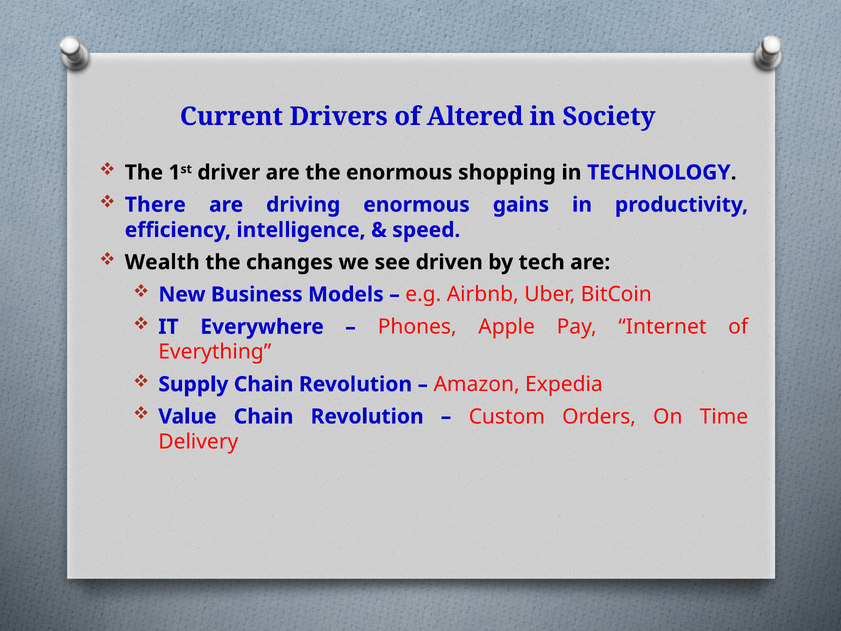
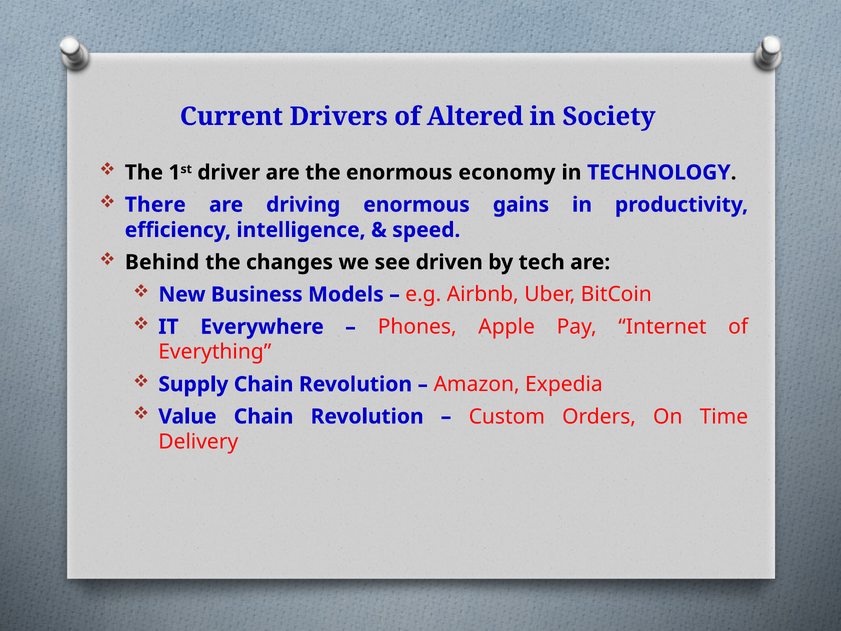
shopping: shopping -> economy
Wealth: Wealth -> Behind
